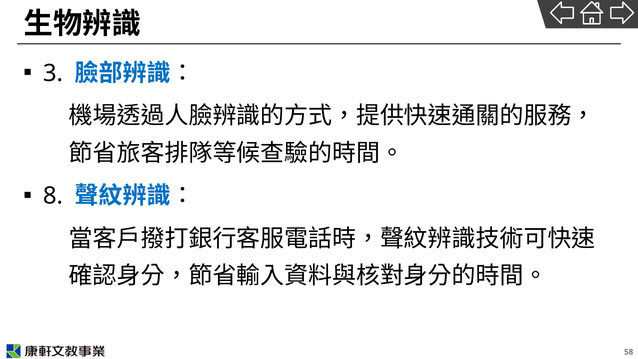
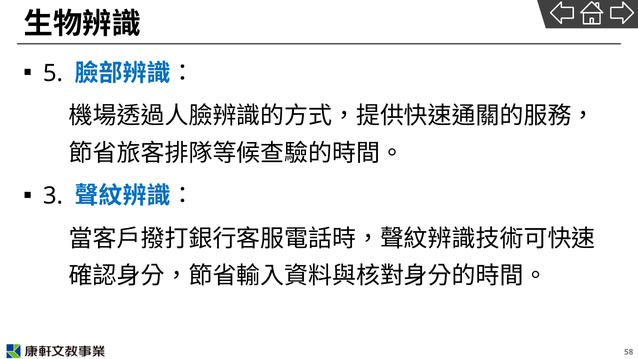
3: 3 -> 5
8: 8 -> 3
